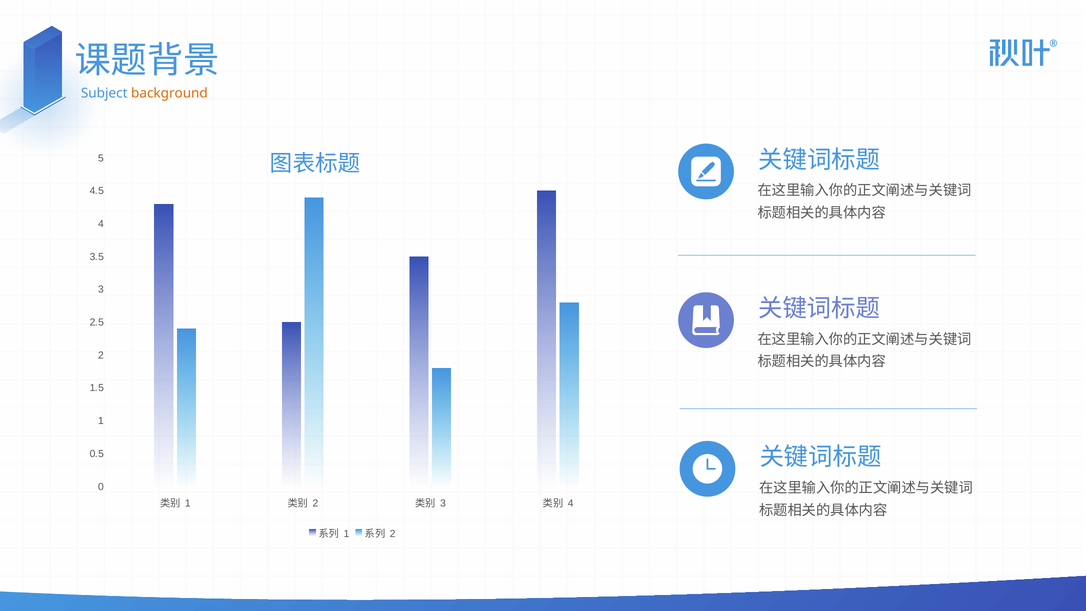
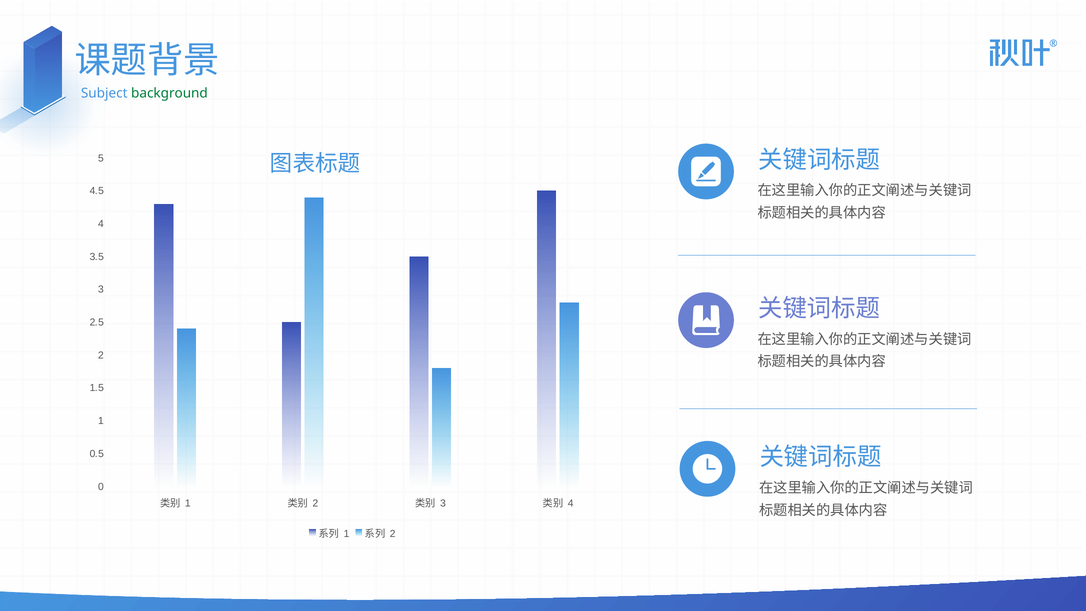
background colour: orange -> green
